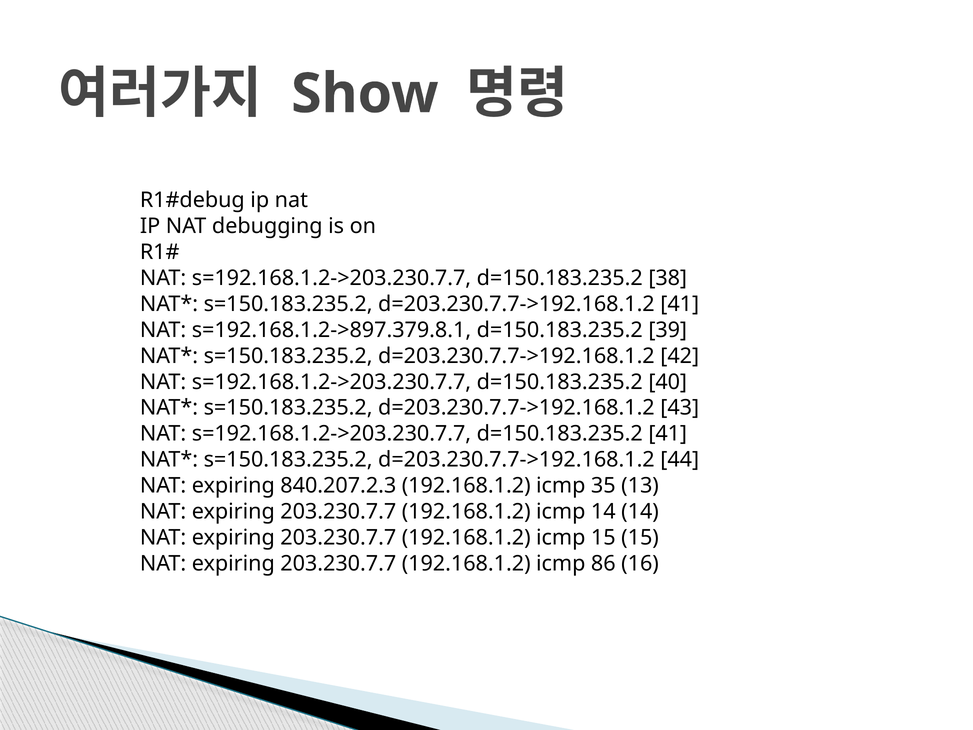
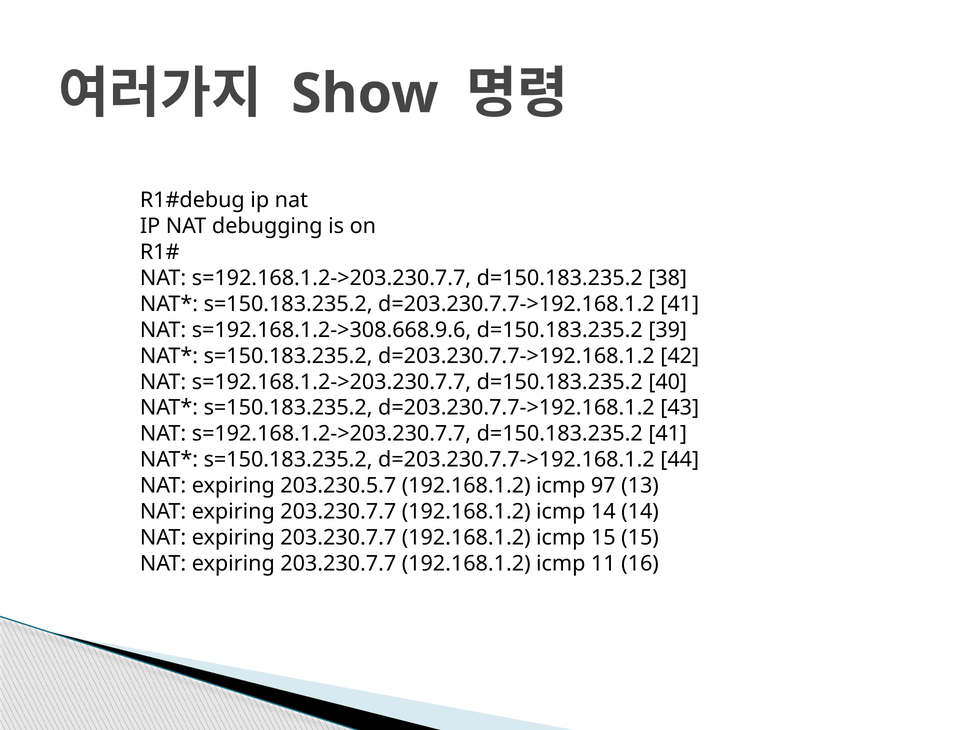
s=192.168.1.2->897.379.8.1: s=192.168.1.2->897.379.8.1 -> s=192.168.1.2->308.668.9.6
840.207.2.3: 840.207.2.3 -> 203.230.5.7
35: 35 -> 97
86: 86 -> 11
